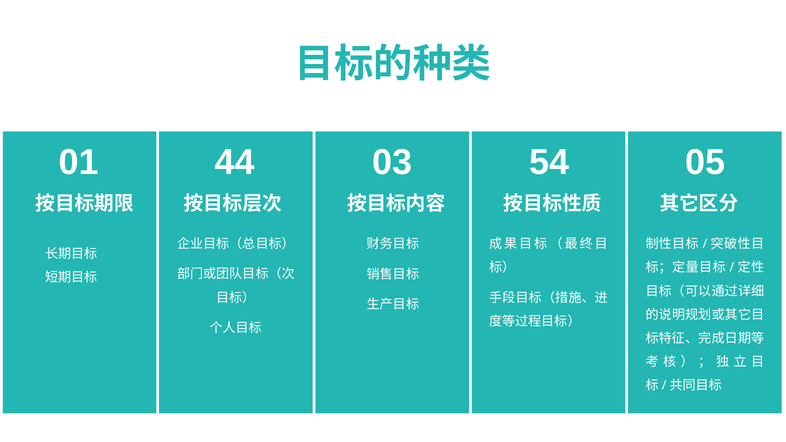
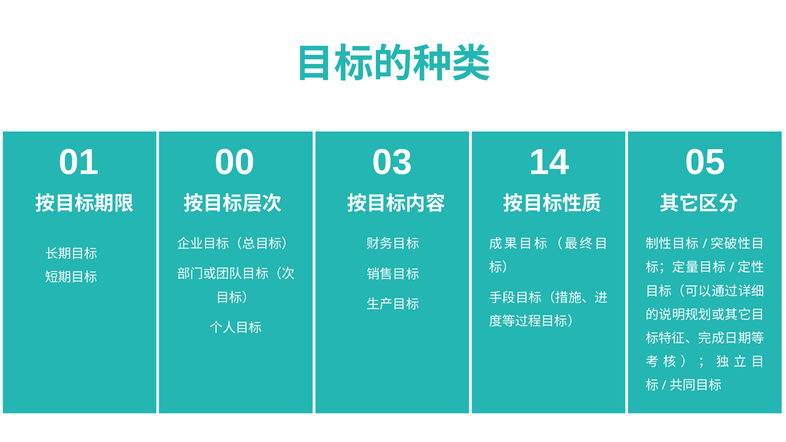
44: 44 -> 00
54: 54 -> 14
